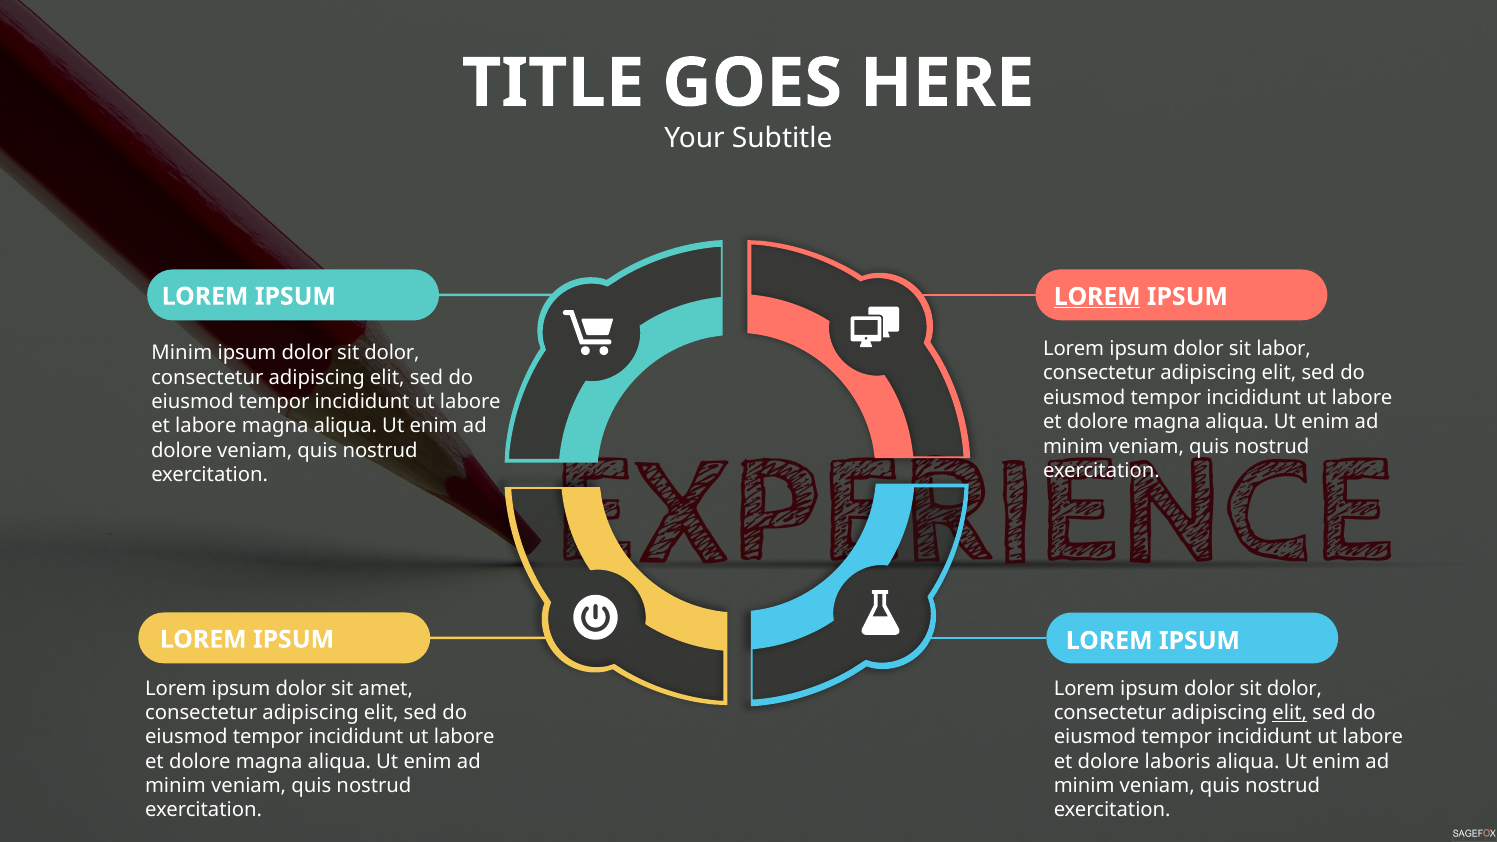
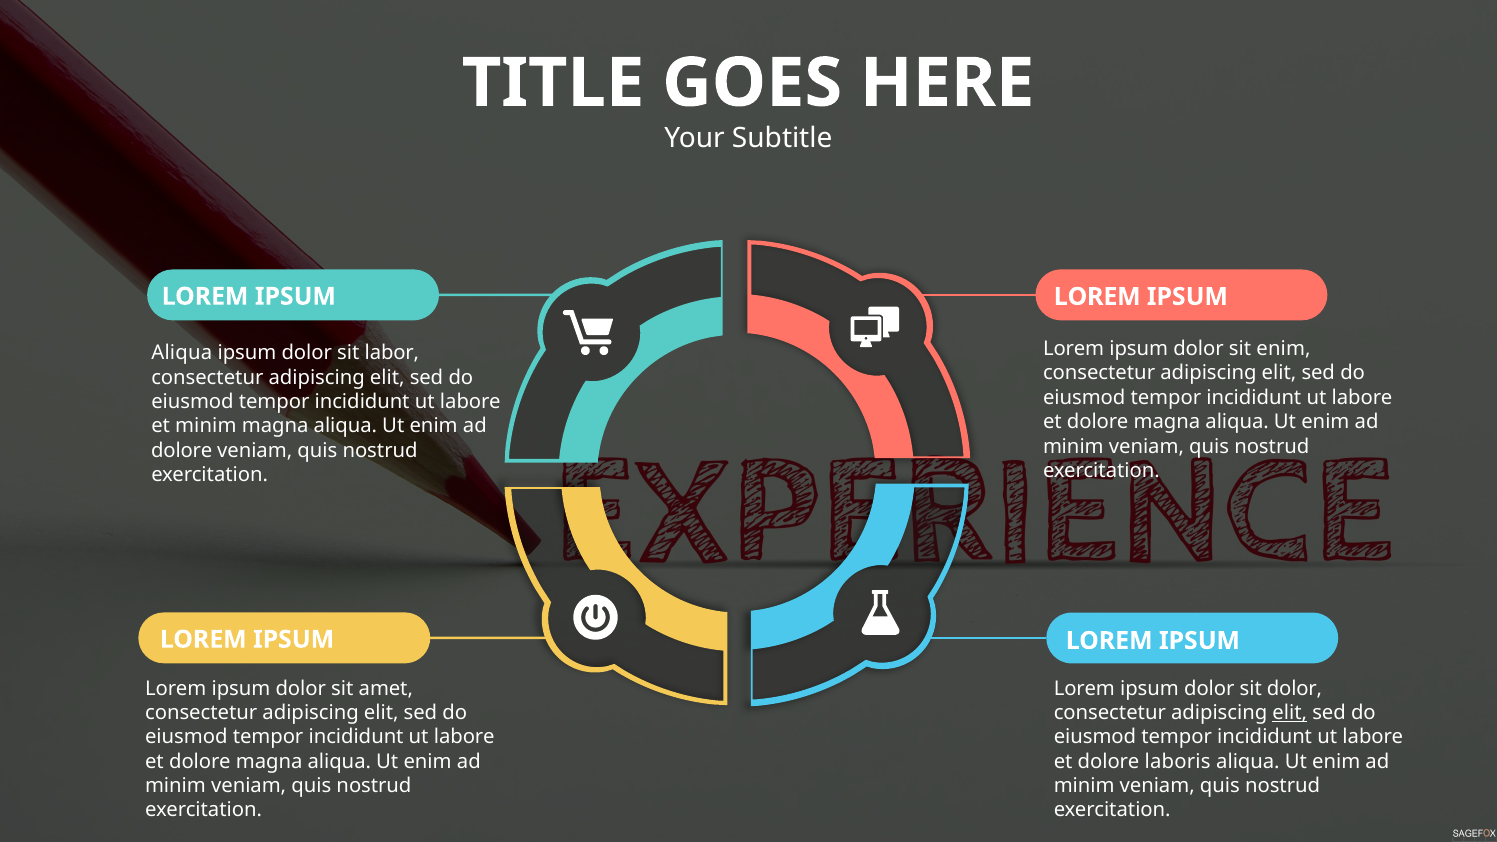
LOREM at (1097, 297) underline: present -> none
sit labor: labor -> enim
Minim at (182, 353): Minim -> Aliqua
dolor at (392, 353): dolor -> labor
et labore: labore -> minim
